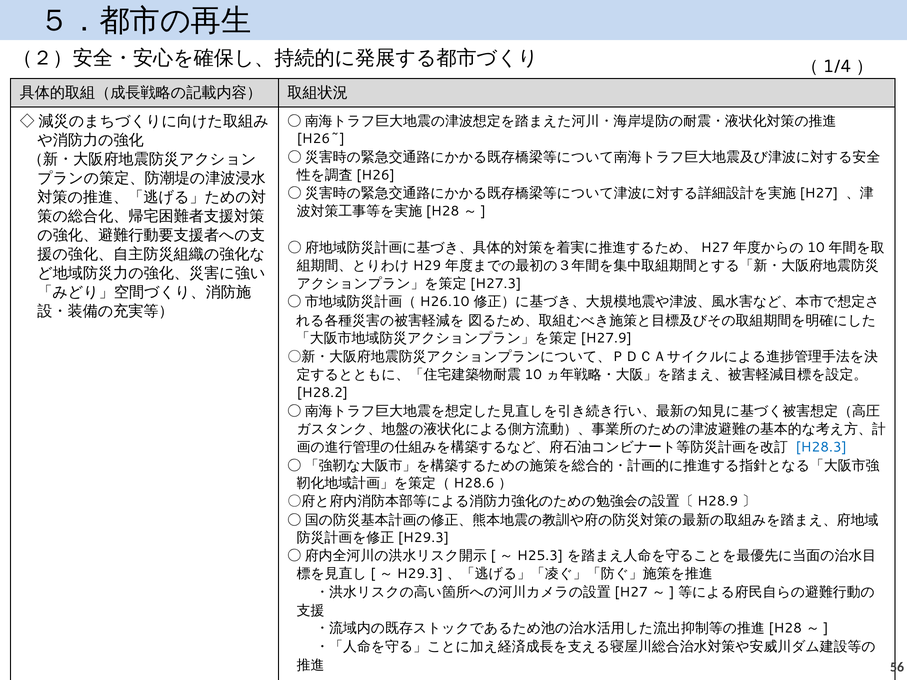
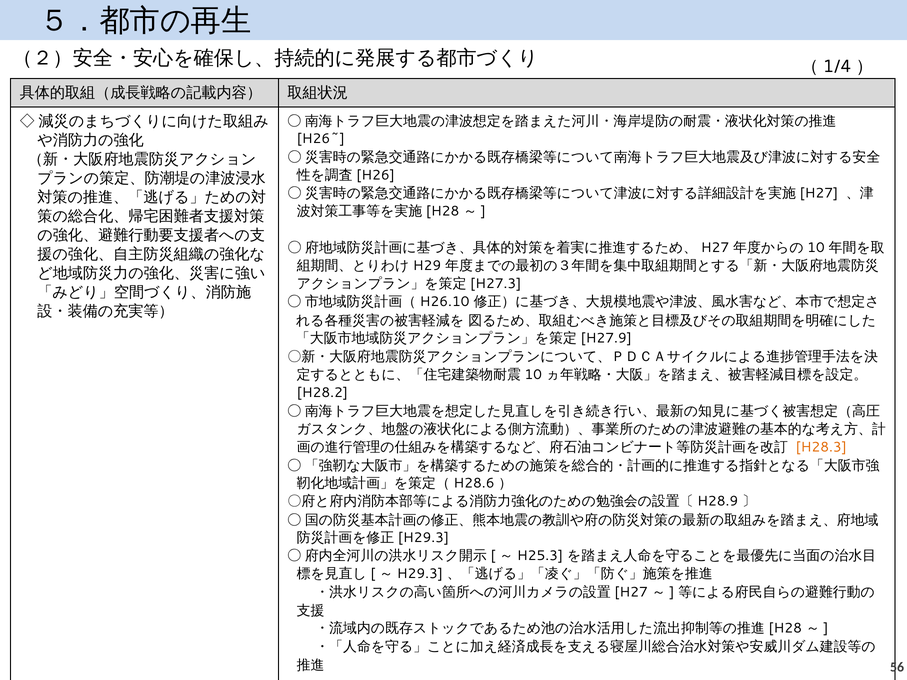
H28.3 colour: blue -> orange
